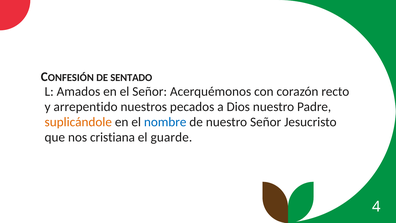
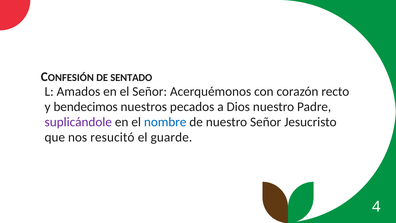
arrepentido: arrepentido -> bendecimos
suplicándole colour: orange -> purple
cristiana: cristiana -> resucitó
